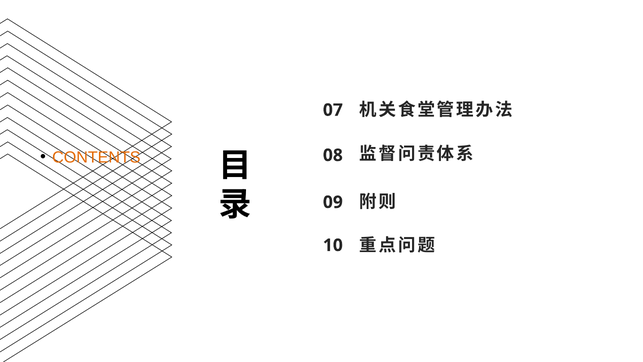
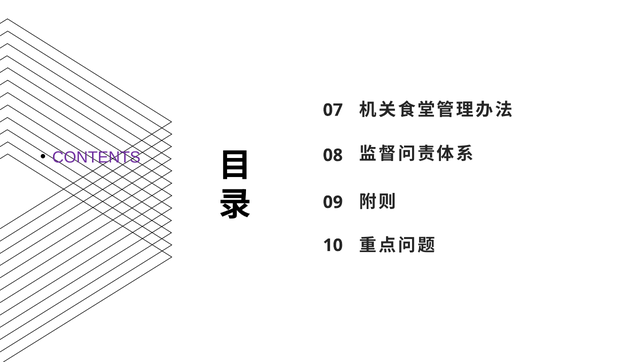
CONTENTS colour: orange -> purple
